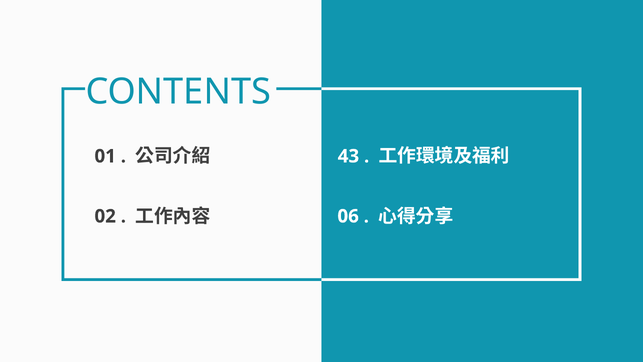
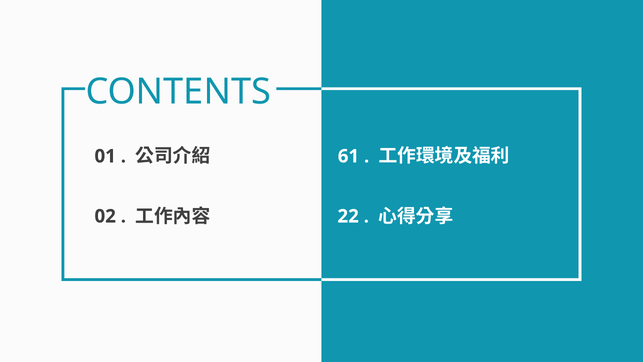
43: 43 -> 61
06: 06 -> 22
